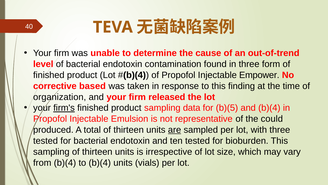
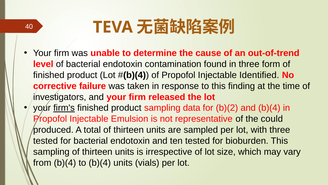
Empower: Empower -> Identified
based: based -> failure
organization: organization -> investigators
b)(5: b)(5 -> b)(2
are underline: present -> none
